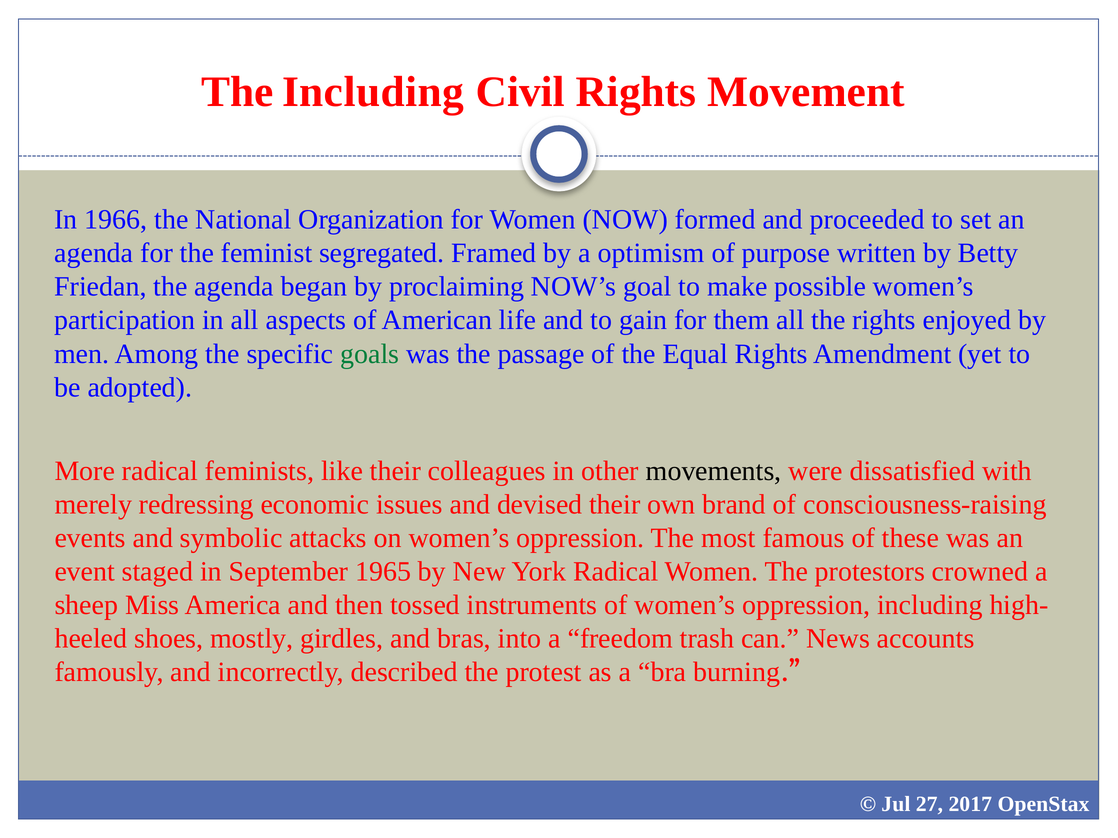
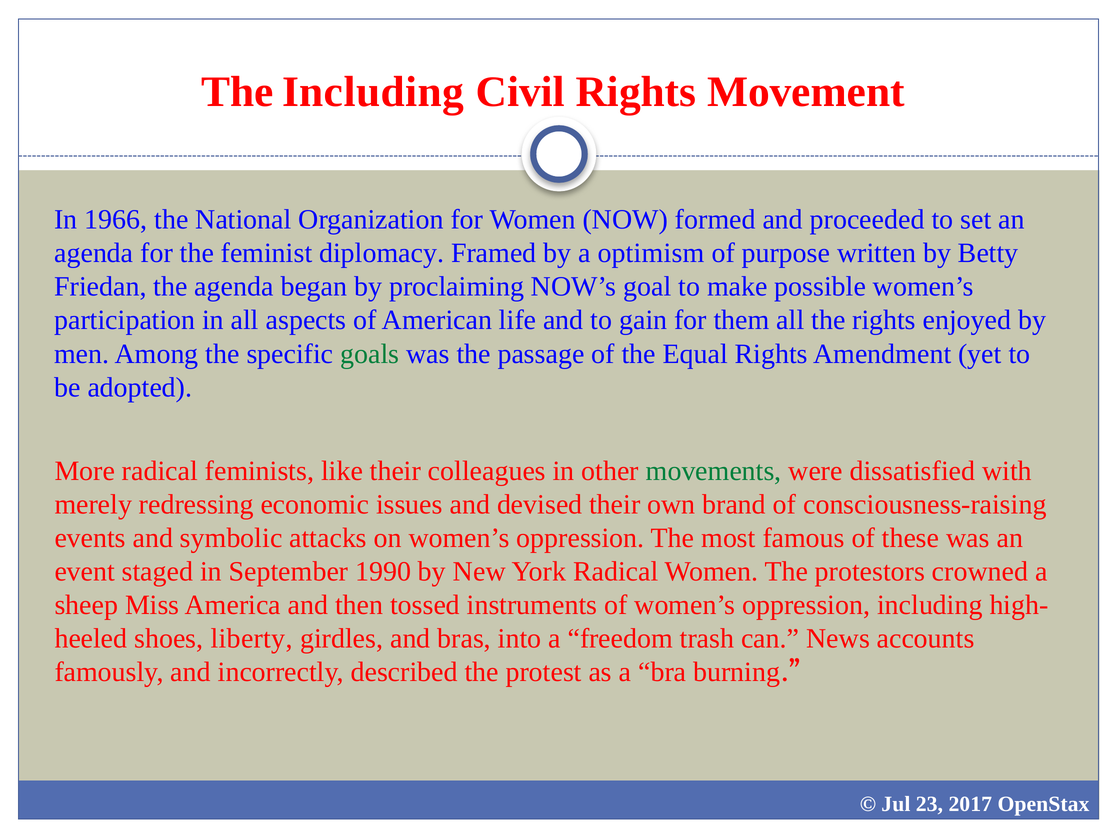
segregated: segregated -> diplomacy
movements colour: black -> green
1965: 1965 -> 1990
mostly: mostly -> liberty
27: 27 -> 23
